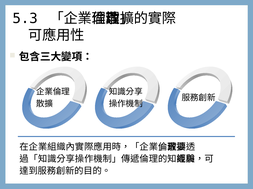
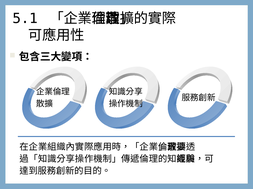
5.3: 5.3 -> 5.1
